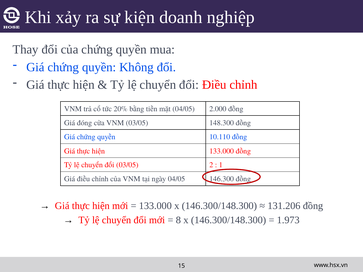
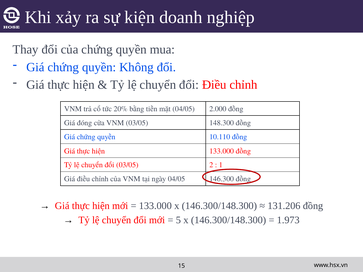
8: 8 -> 5
